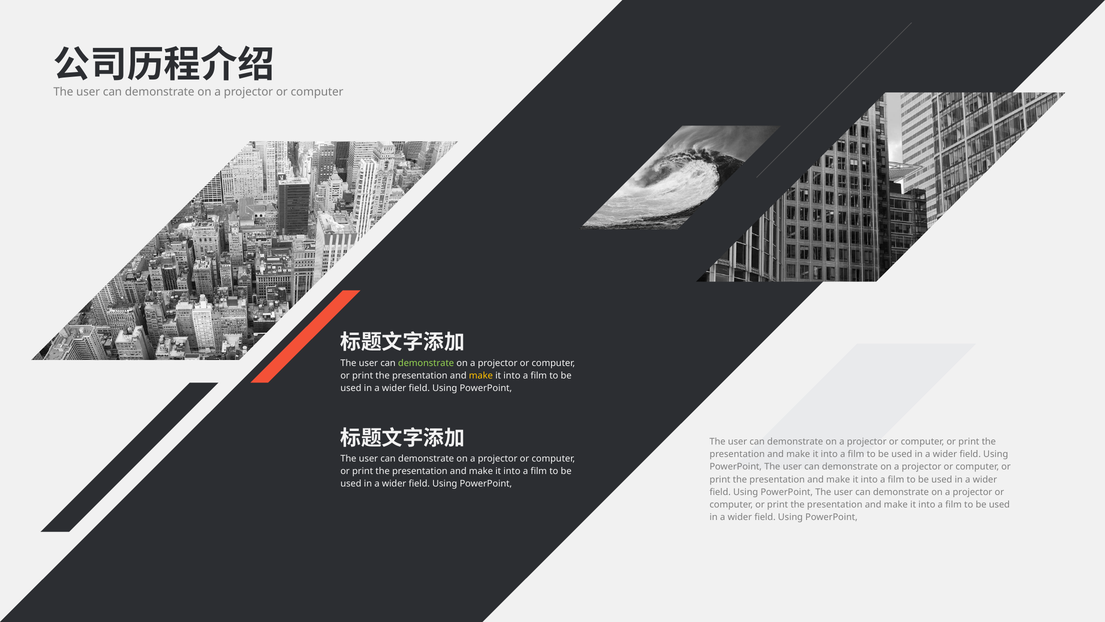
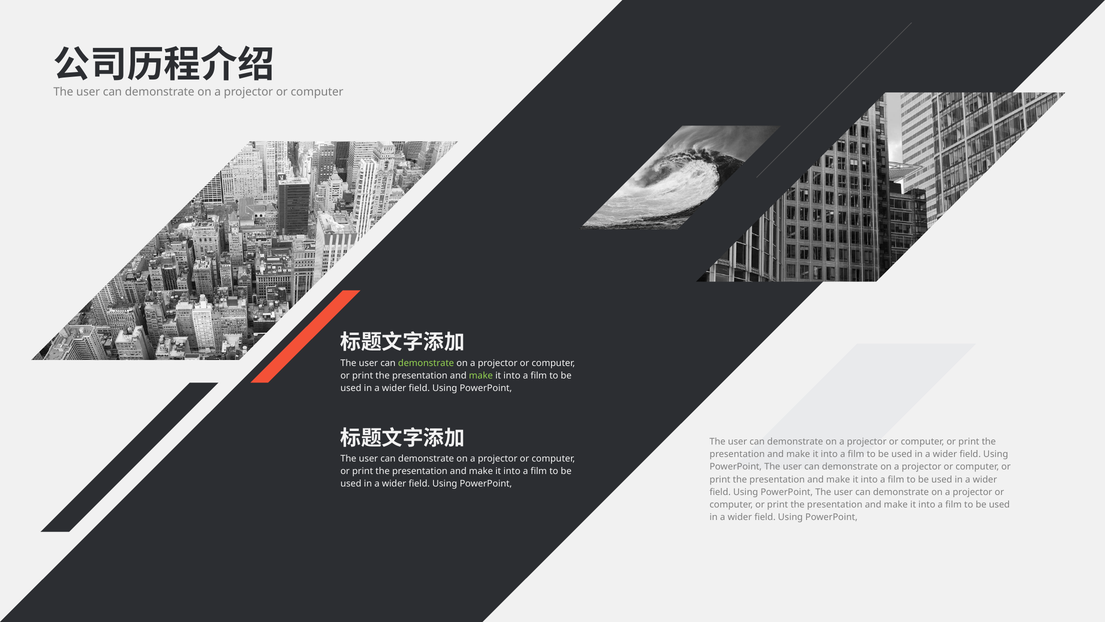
make at (481, 375) colour: yellow -> light green
